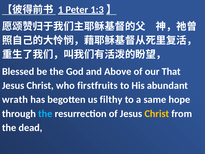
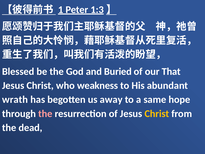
Above: Above -> Buried
firstfruits: firstfruits -> weakness
filthy: filthy -> away
the at (45, 113) colour: light blue -> pink
